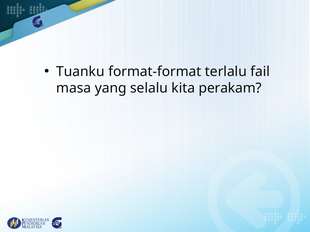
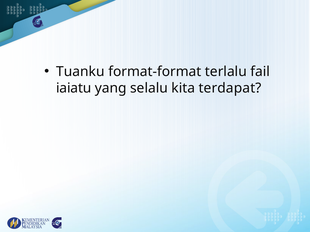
masa: masa -> iaiatu
perakam: perakam -> terdapat
